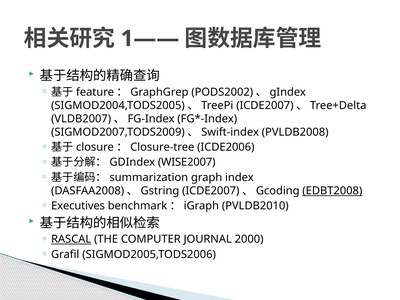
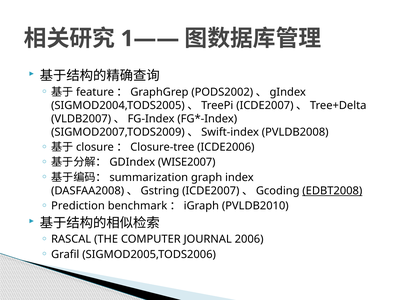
Executives: Executives -> Prediction
RASCAL underline: present -> none
2000: 2000 -> 2006
